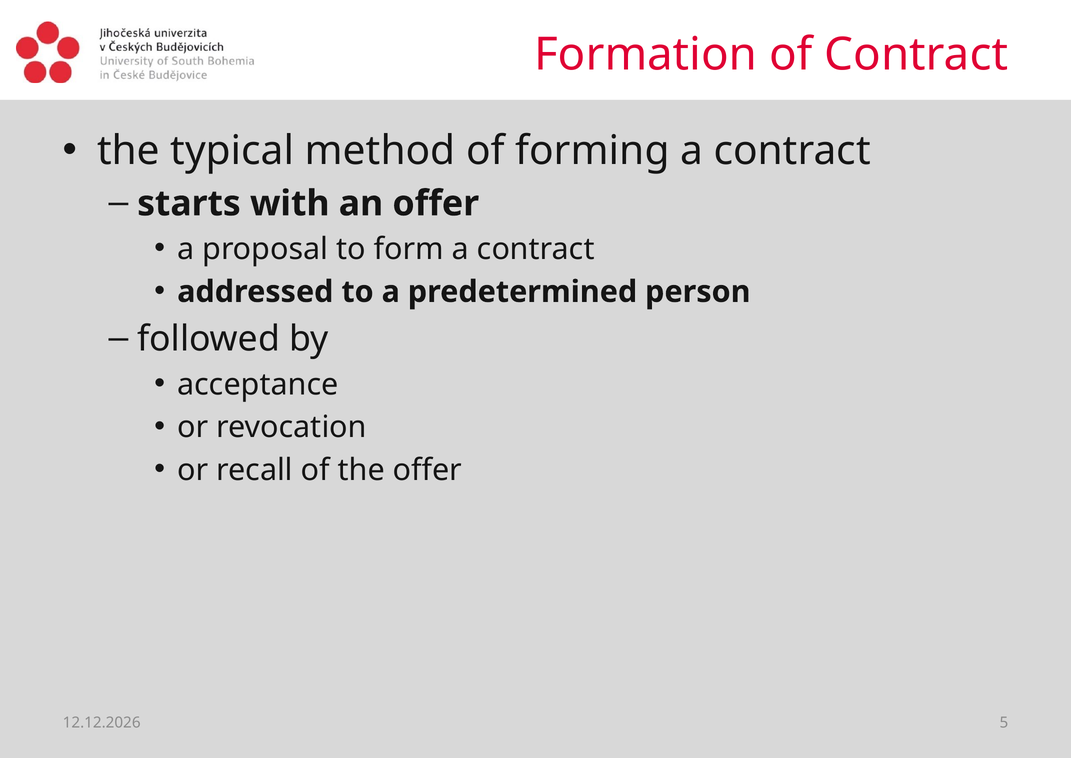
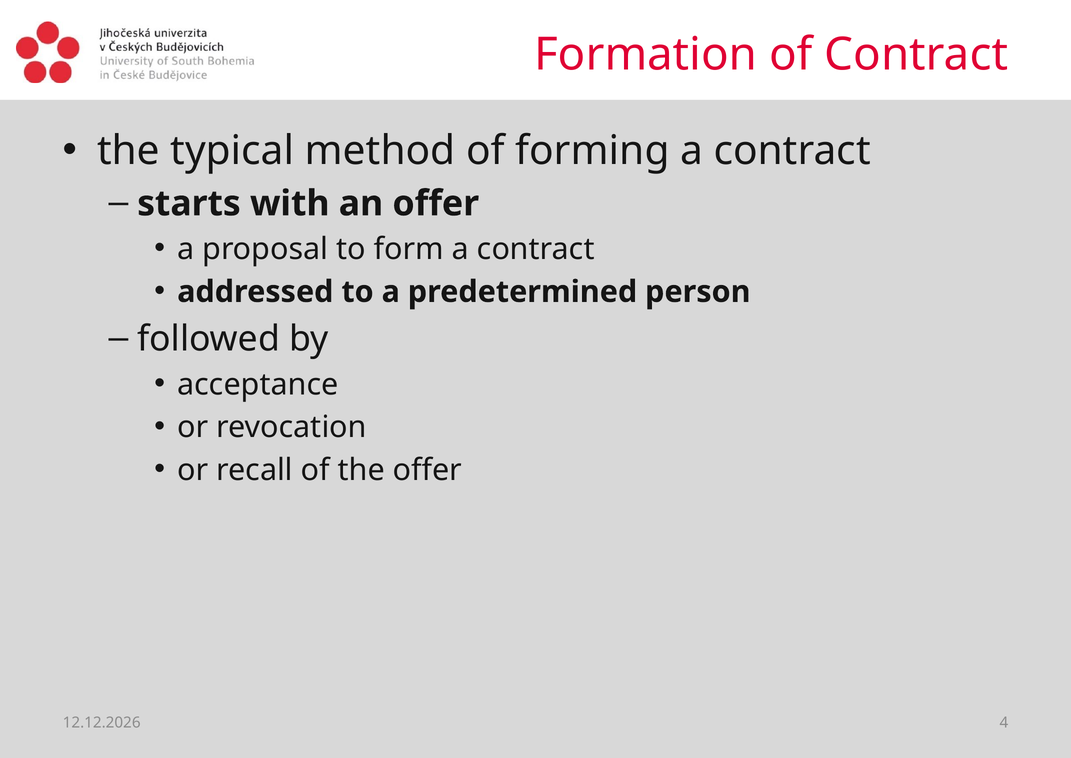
5: 5 -> 4
